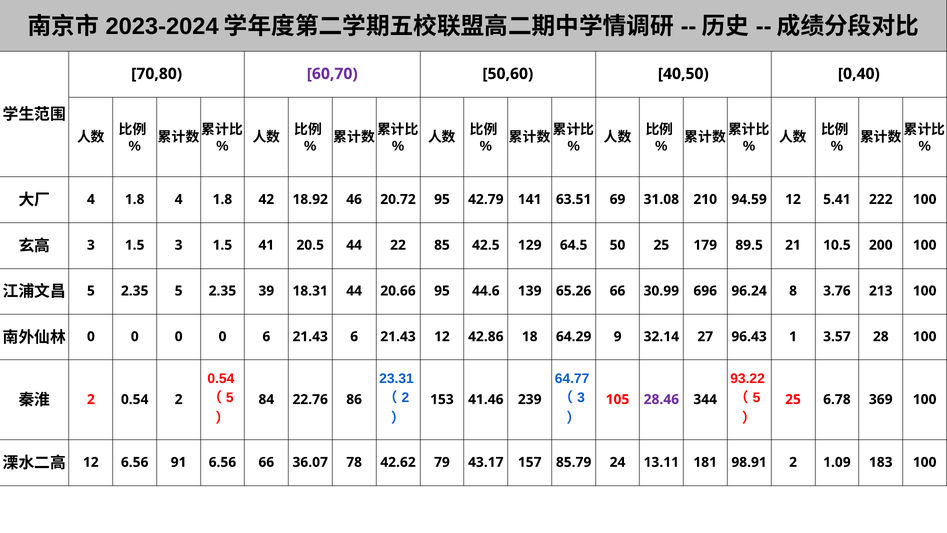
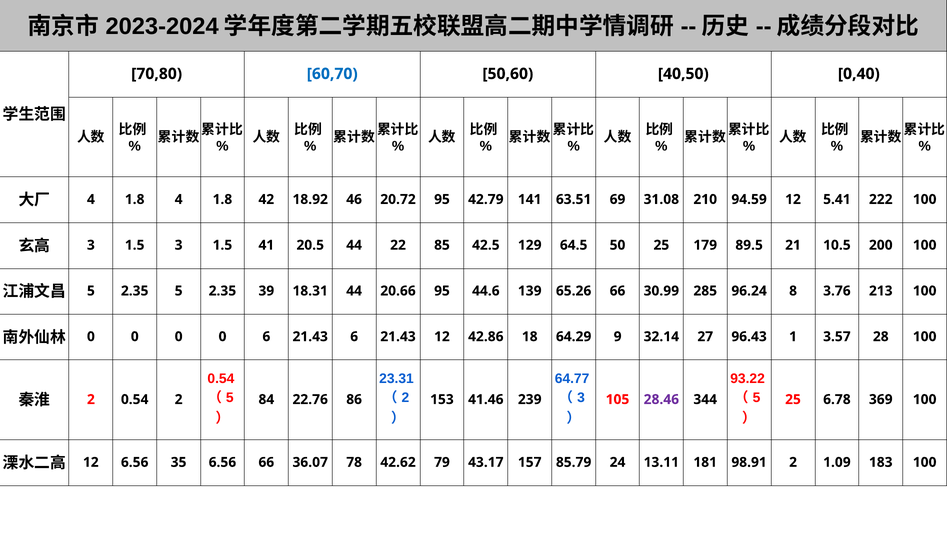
60,70 colour: purple -> blue
696: 696 -> 285
91: 91 -> 35
